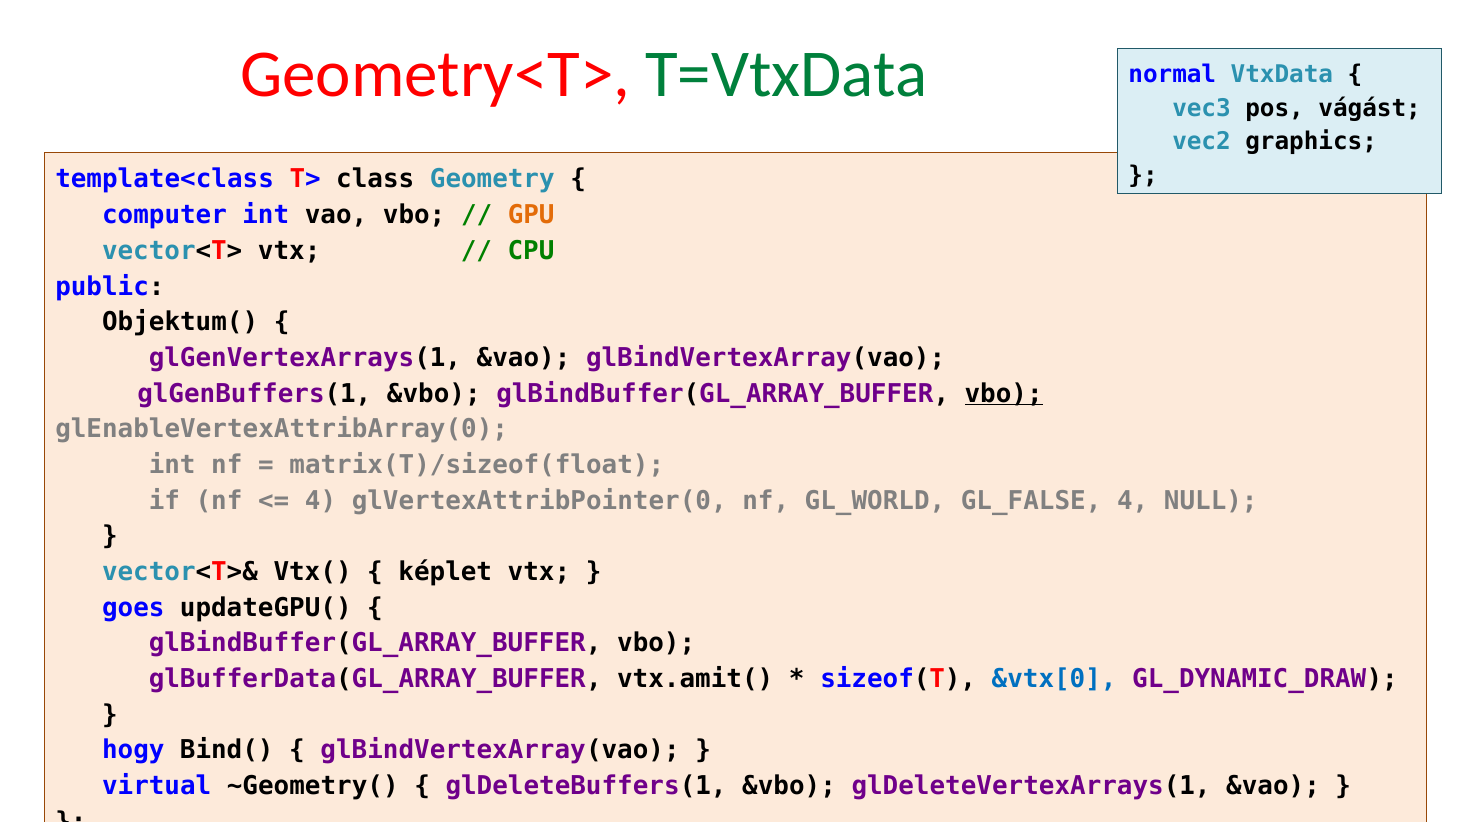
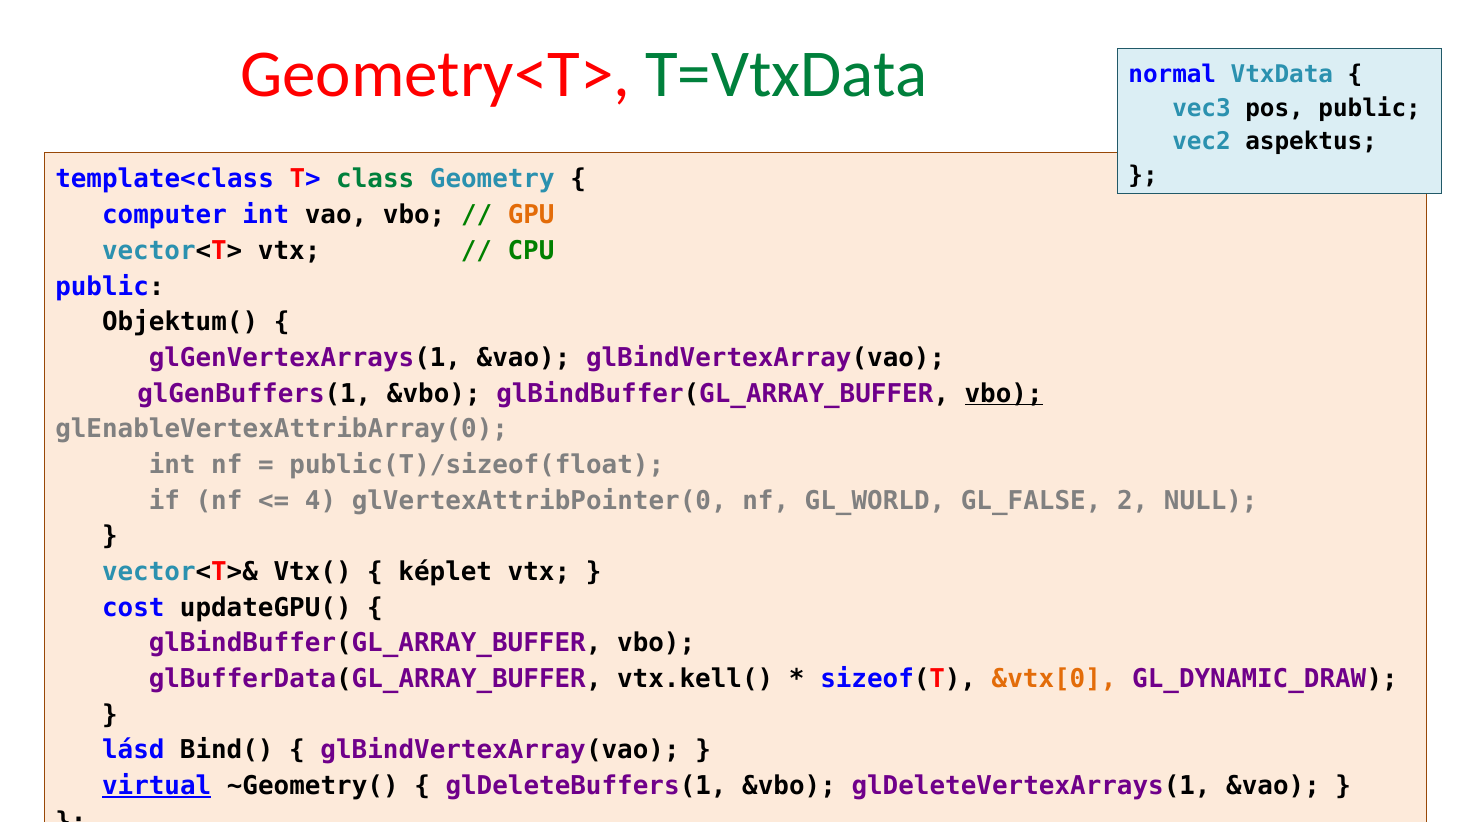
pos vágást: vágást -> public
graphics: graphics -> aspektus
class colour: black -> green
matrix(T)/sizeof(float: matrix(T)/sizeof(float -> public(T)/sizeof(float
GL_FALSE 4: 4 -> 2
goes: goes -> cost
vtx.amit(: vtx.amit( -> vtx.kell(
&vtx[0 colour: blue -> orange
hogy: hogy -> lásd
virtual underline: none -> present
